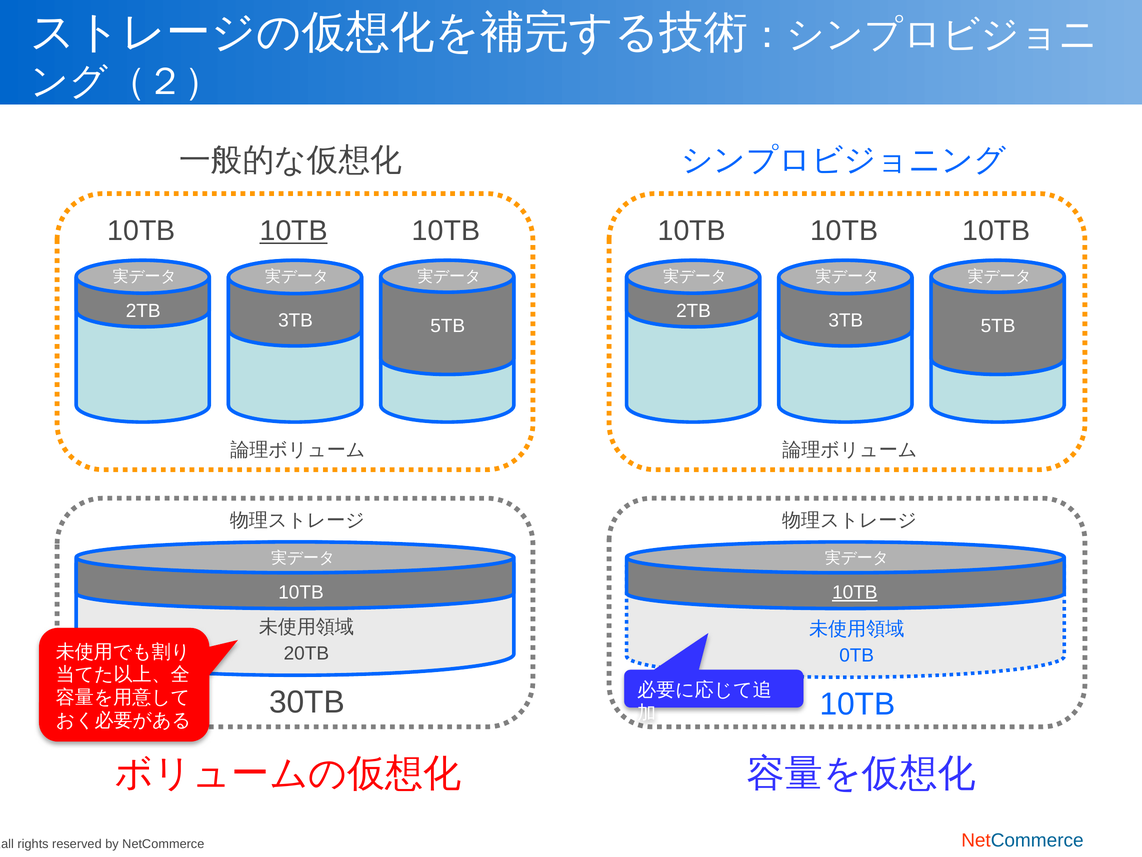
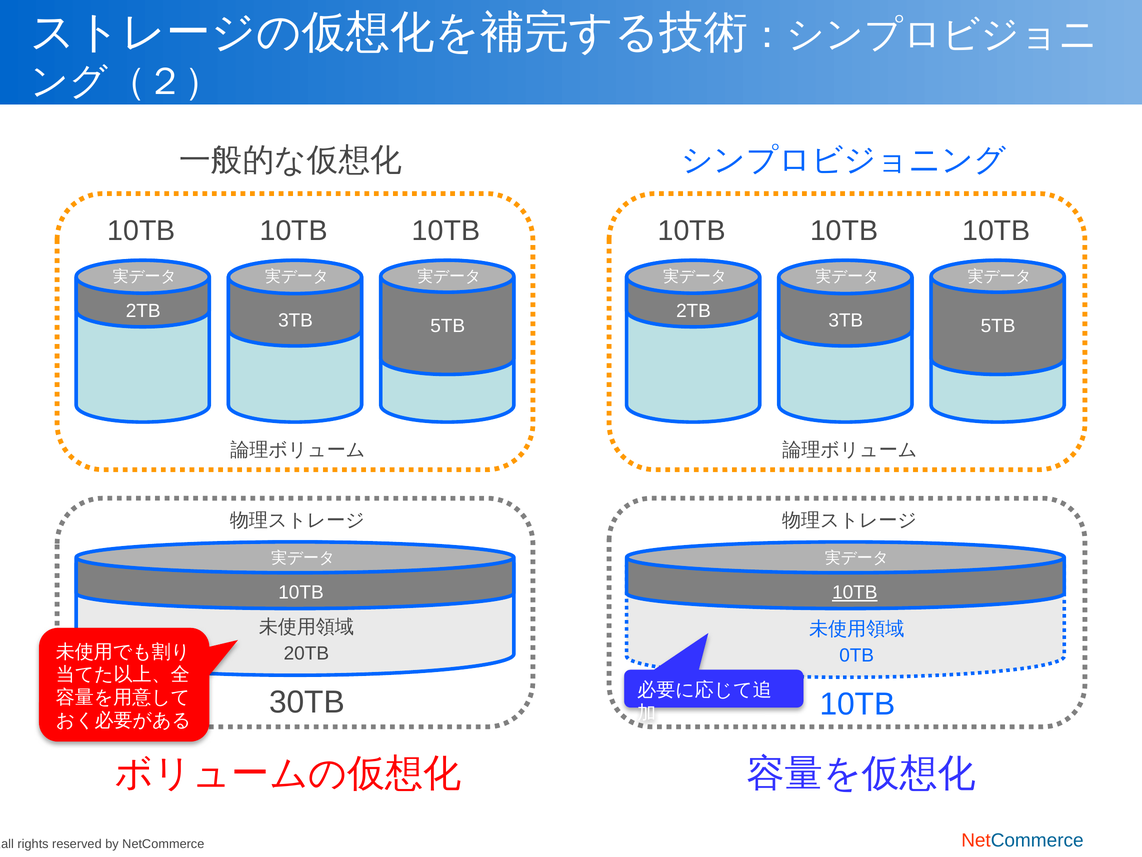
10TB at (294, 231) underline: present -> none
